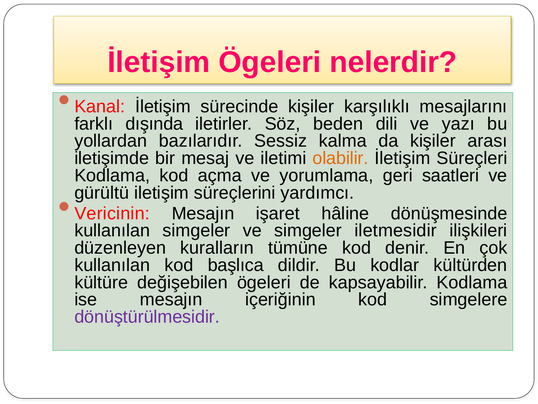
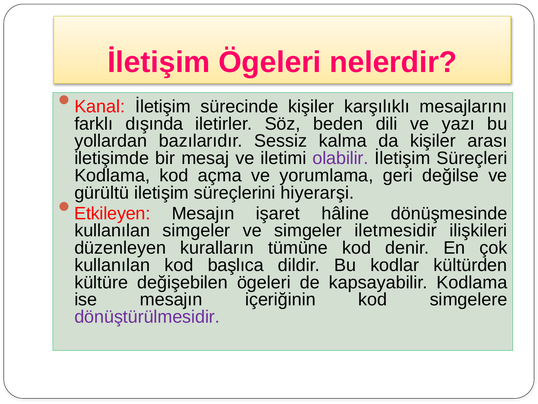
olabilir colour: orange -> purple
saatleri: saatleri -> değilse
yardımcı: yardımcı -> hiyerarşi
Vericinin: Vericinin -> Etkileyen
